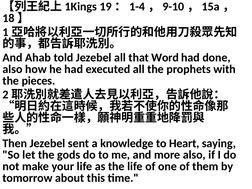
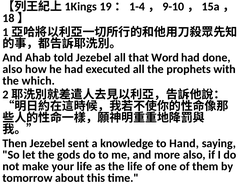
pieces: pieces -> which
Heart: Heart -> Hand
